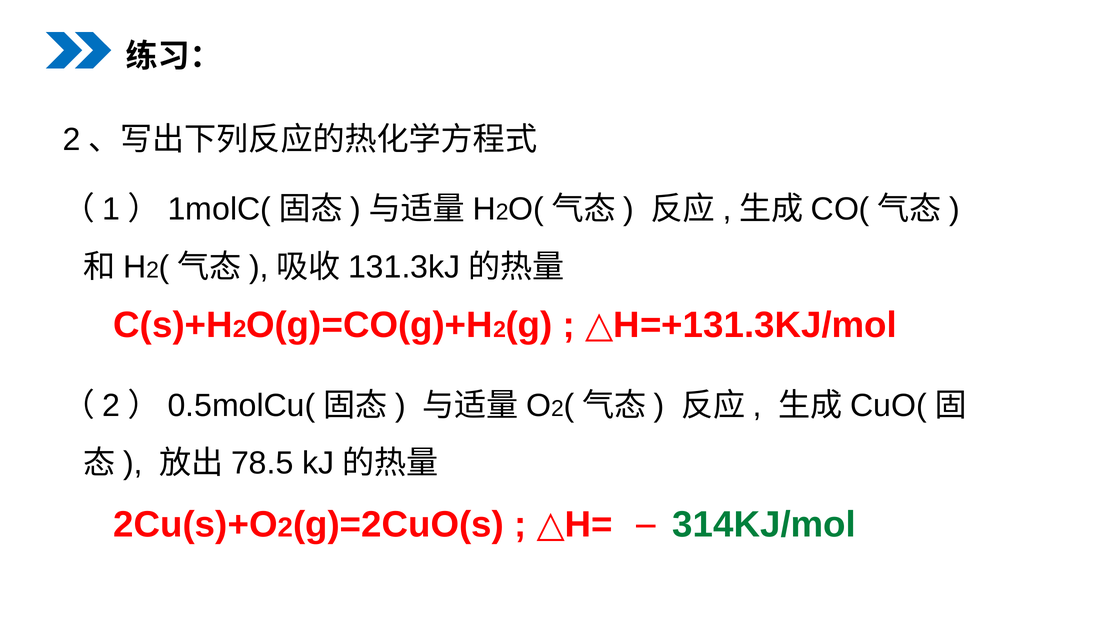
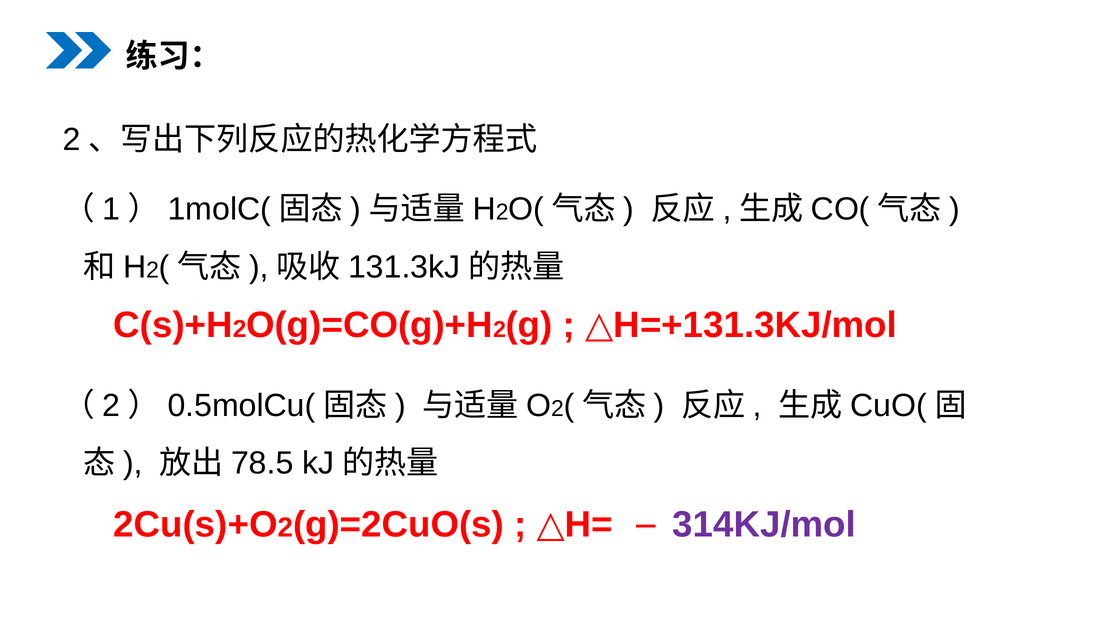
314KJ/mol colour: green -> purple
